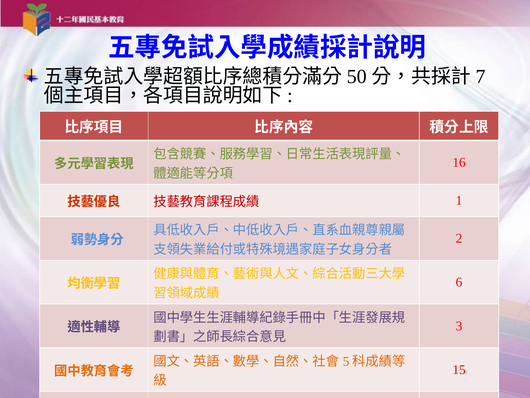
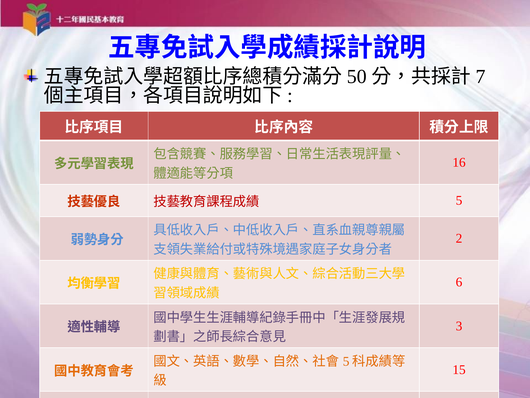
1 at (459, 200): 1 -> 5
